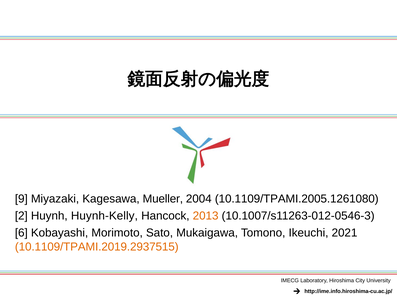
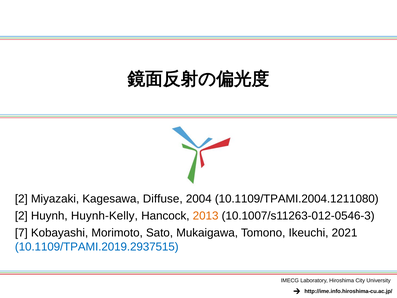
9 at (21, 199): 9 -> 2
Mueller: Mueller -> Diffuse
10.1109/TPAMI.2005.1261080: 10.1109/TPAMI.2005.1261080 -> 10.1109/TPAMI.2004.1211080
6: 6 -> 7
10.1109/TPAMI.2019.2937515 colour: orange -> blue
